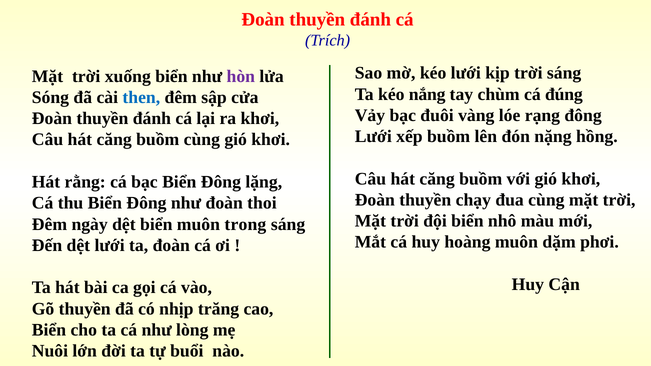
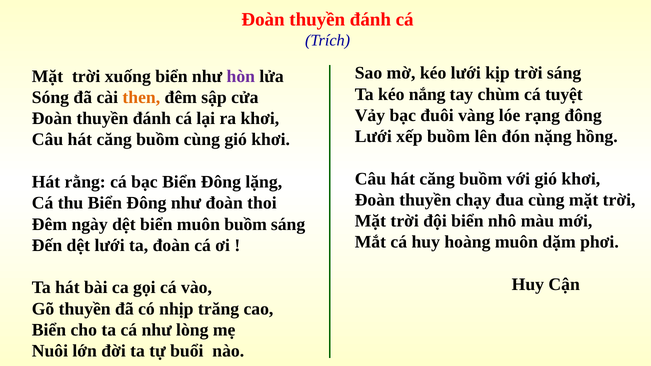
đúng: đúng -> tuyệt
then colour: blue -> orange
muôn trong: trong -> buồm
